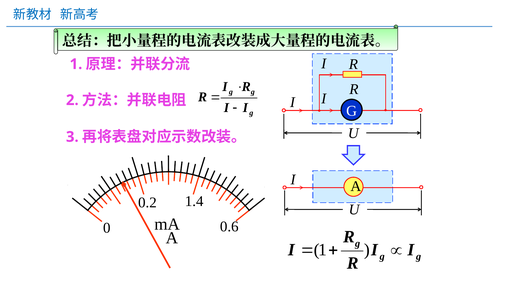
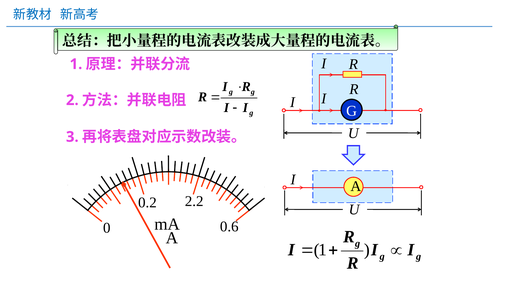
1.4: 1.4 -> 2.2
